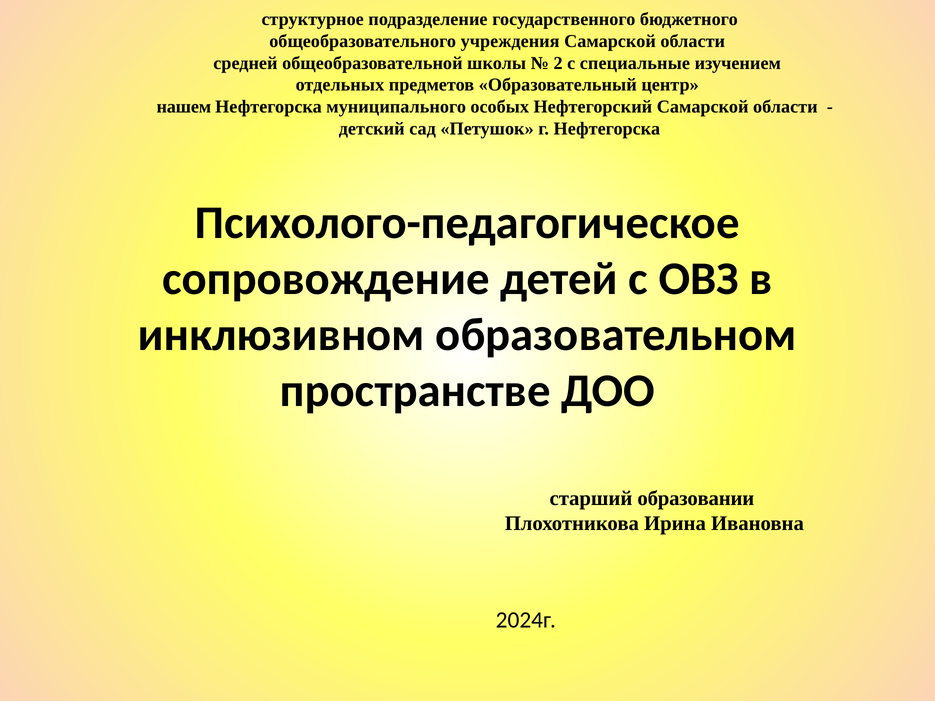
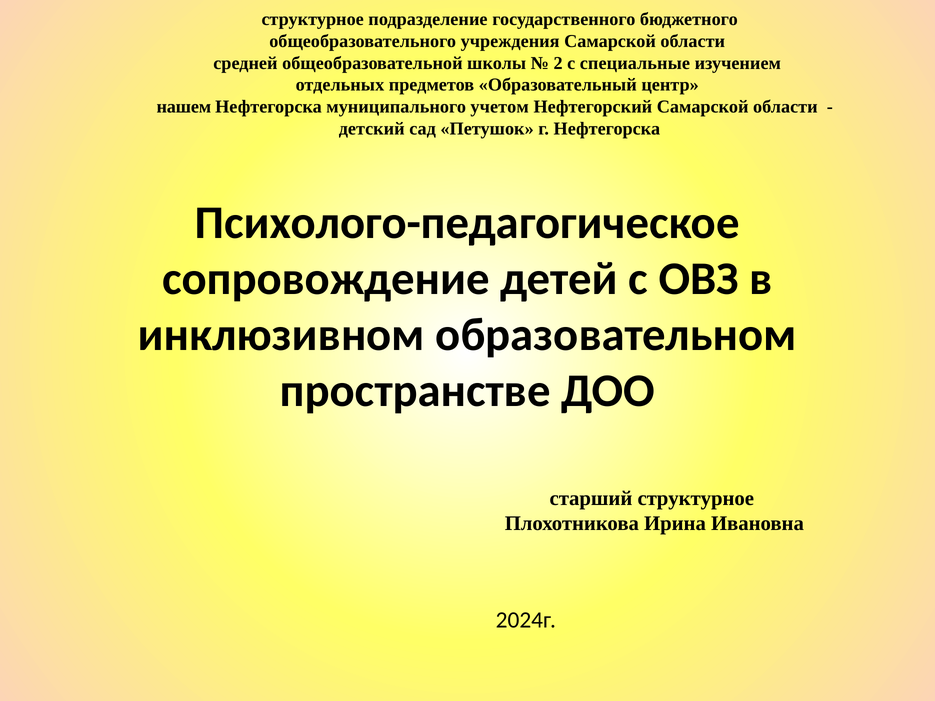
особых: особых -> учетом
старший образовании: образовании -> структурное
